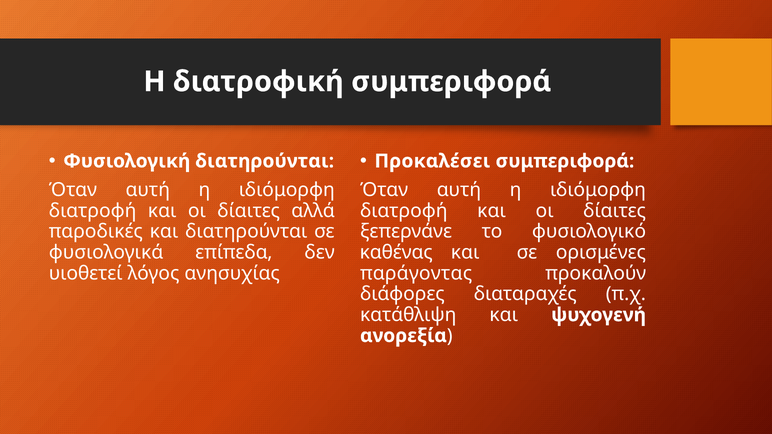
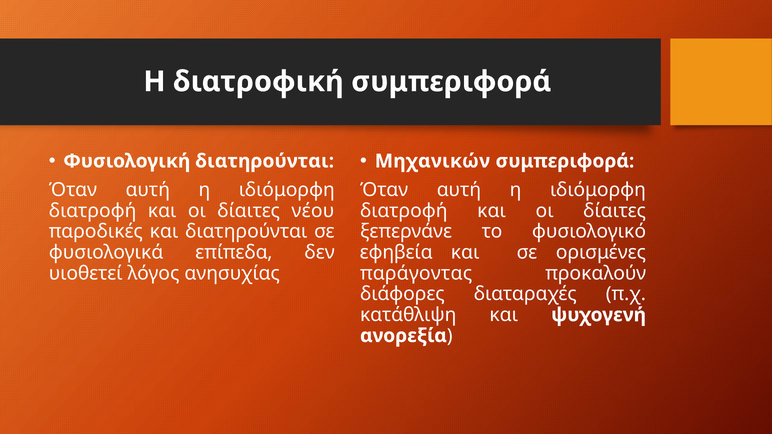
Προκαλέσει: Προκαλέσει -> Μηχανικών
αλλά: αλλά -> νέου
καθένας: καθένας -> εφηβεία
